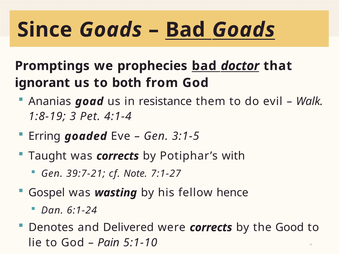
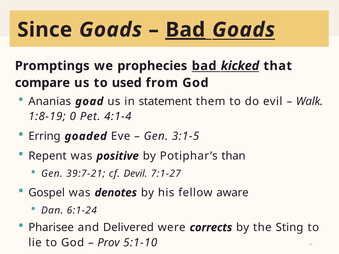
Bad at (185, 30) underline: none -> present
doctor: doctor -> kicked
ignorant: ignorant -> compare
both: both -> used
resistance: resistance -> statement
3: 3 -> 0
Taught: Taught -> Repent
was corrects: corrects -> positive
with: with -> than
Note: Note -> Devil
wasting: wasting -> denotes
hence: hence -> aware
Denotes: Denotes -> Pharisee
Good: Good -> Sting
Pain: Pain -> Prov
